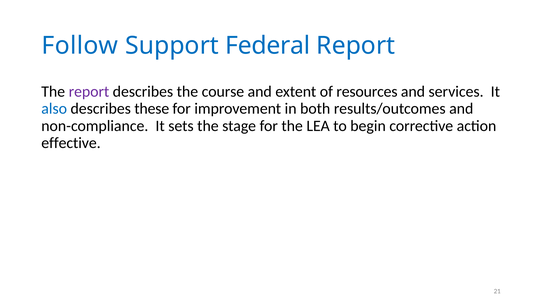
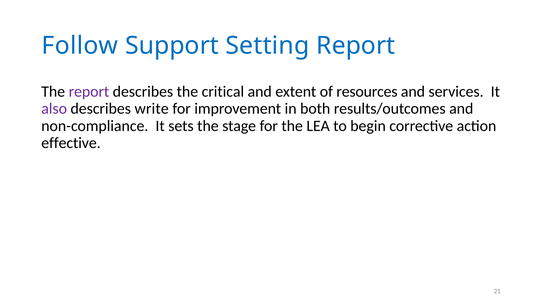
Federal: Federal -> Setting
course: course -> critical
also colour: blue -> purple
these: these -> write
